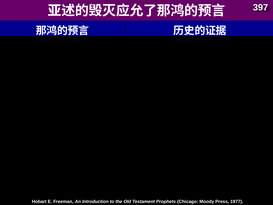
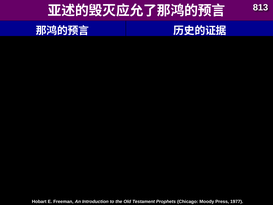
397: 397 -> 813
